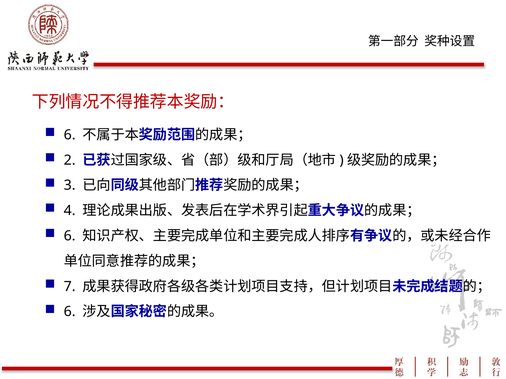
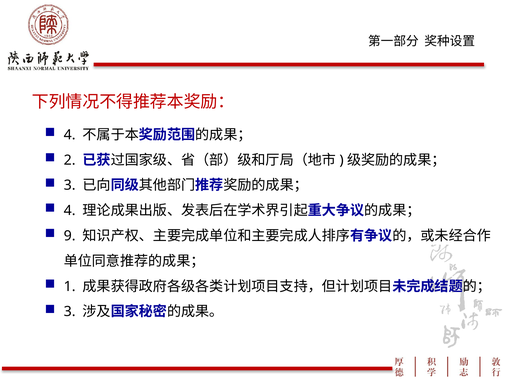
6 at (70, 135): 6 -> 4
6 at (70, 236): 6 -> 9
7: 7 -> 1
6 at (70, 312): 6 -> 3
